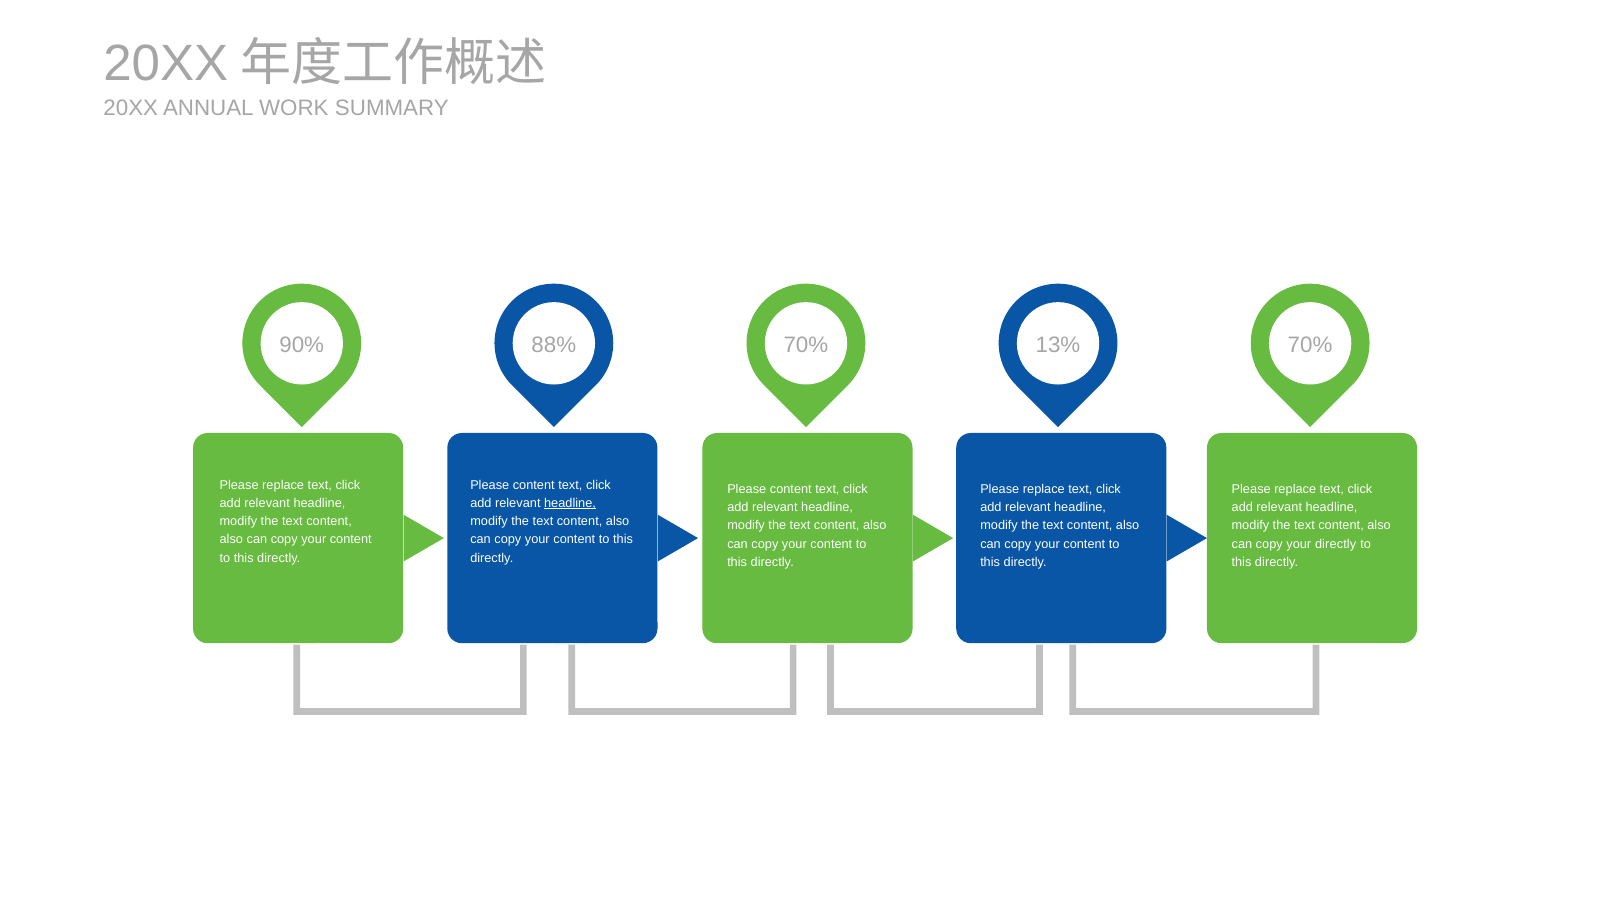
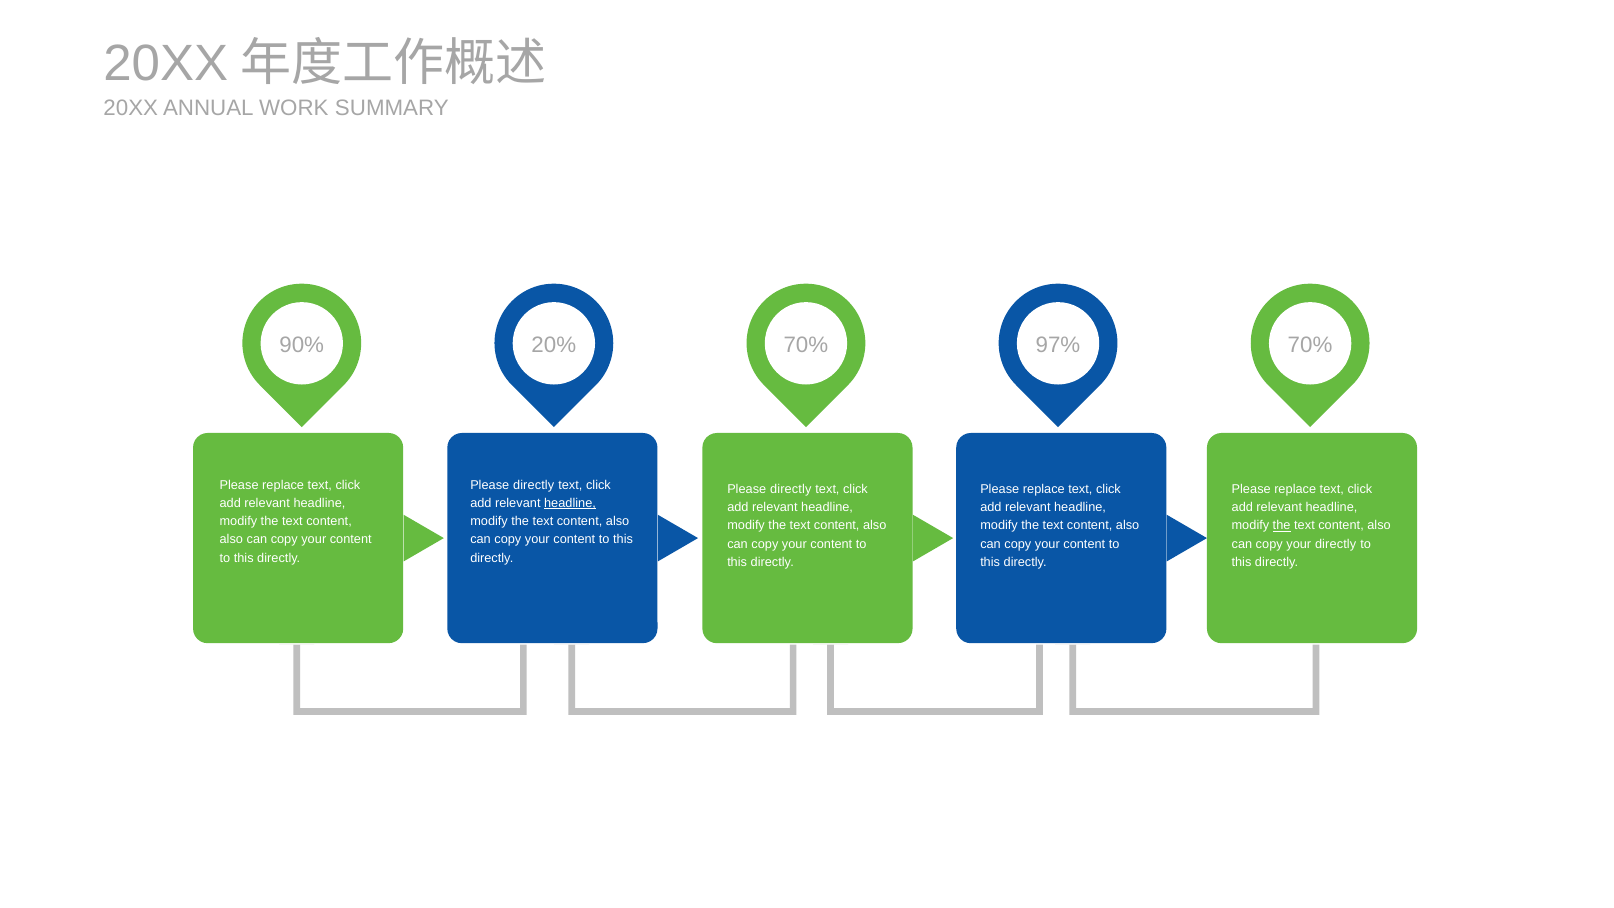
88%: 88% -> 20%
13%: 13% -> 97%
content at (534, 485): content -> directly
content at (791, 489): content -> directly
the at (1282, 525) underline: none -> present
